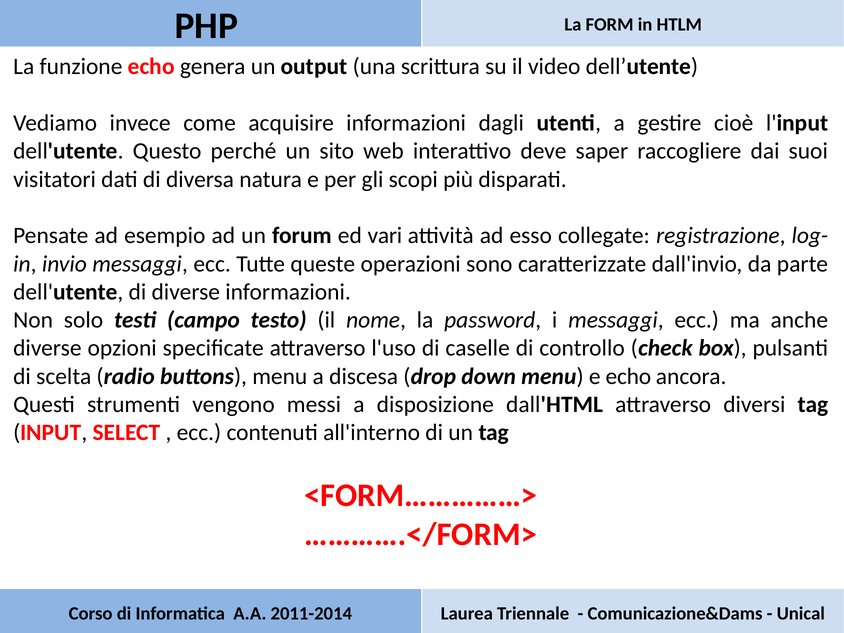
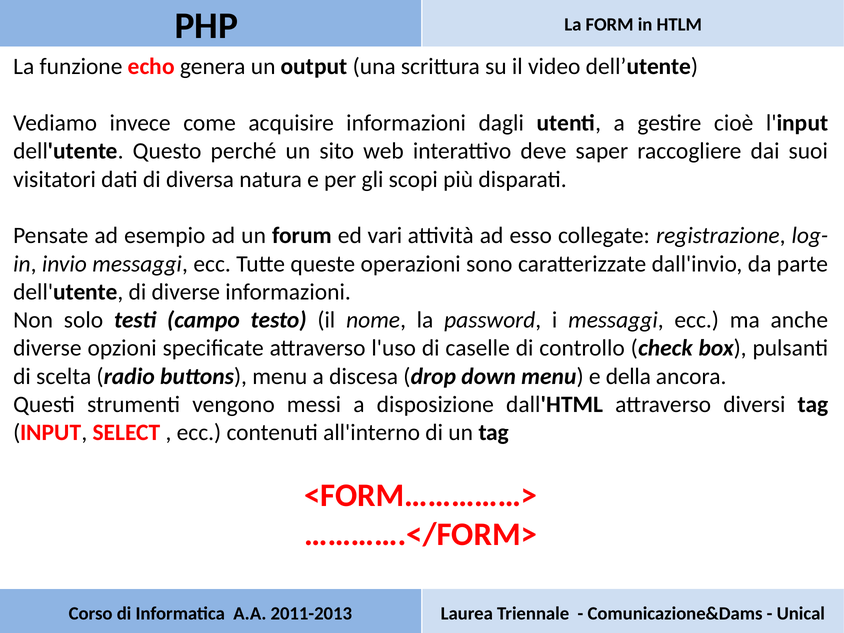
e echo: echo -> della
2011-2014: 2011-2014 -> 2011-2013
